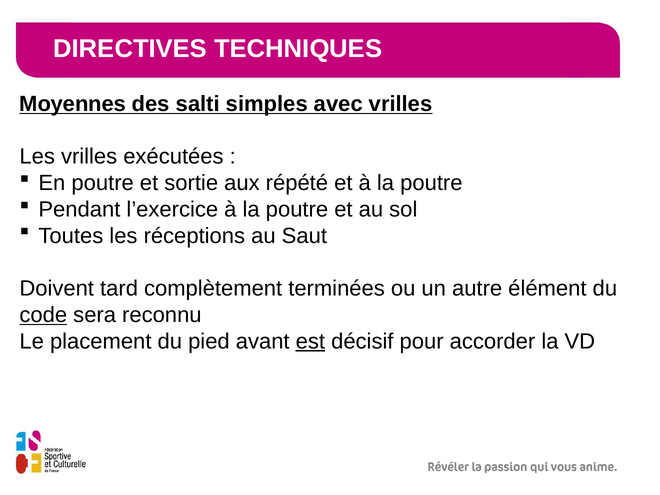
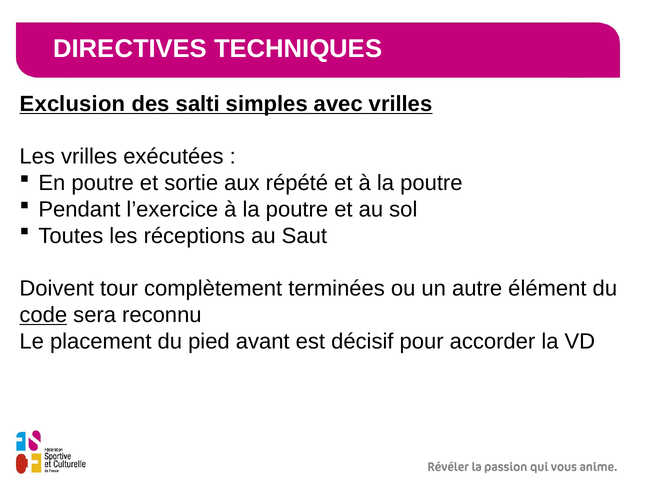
Moyennes: Moyennes -> Exclusion
tard: tard -> tour
est underline: present -> none
